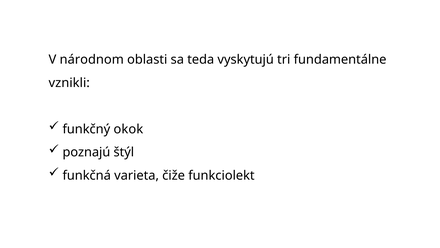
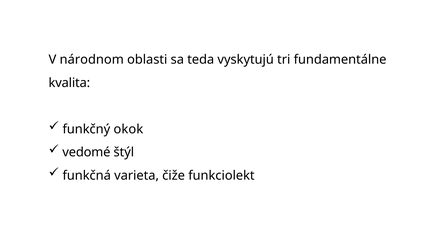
vznikli: vznikli -> kvalita
poznajú: poznajú -> vedomé
